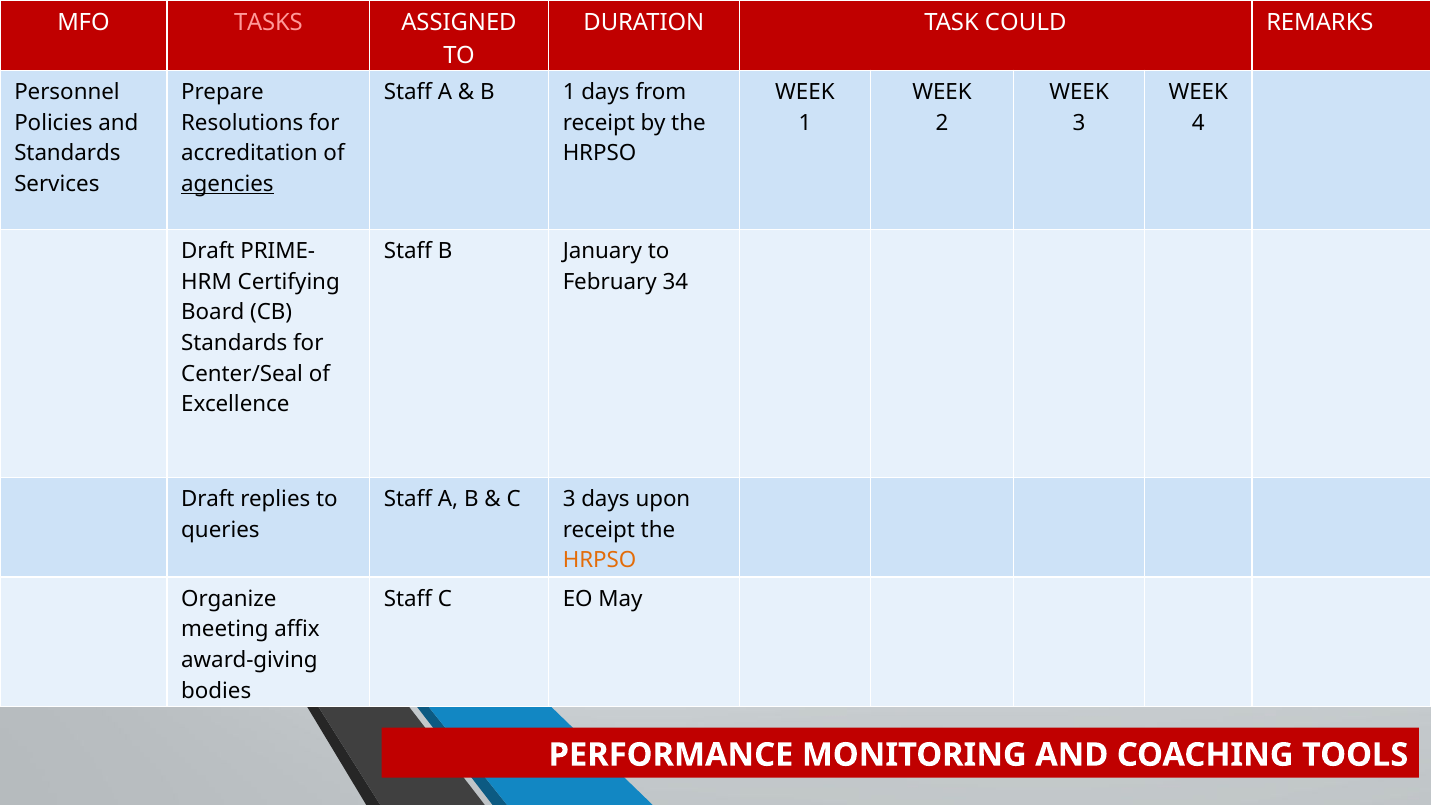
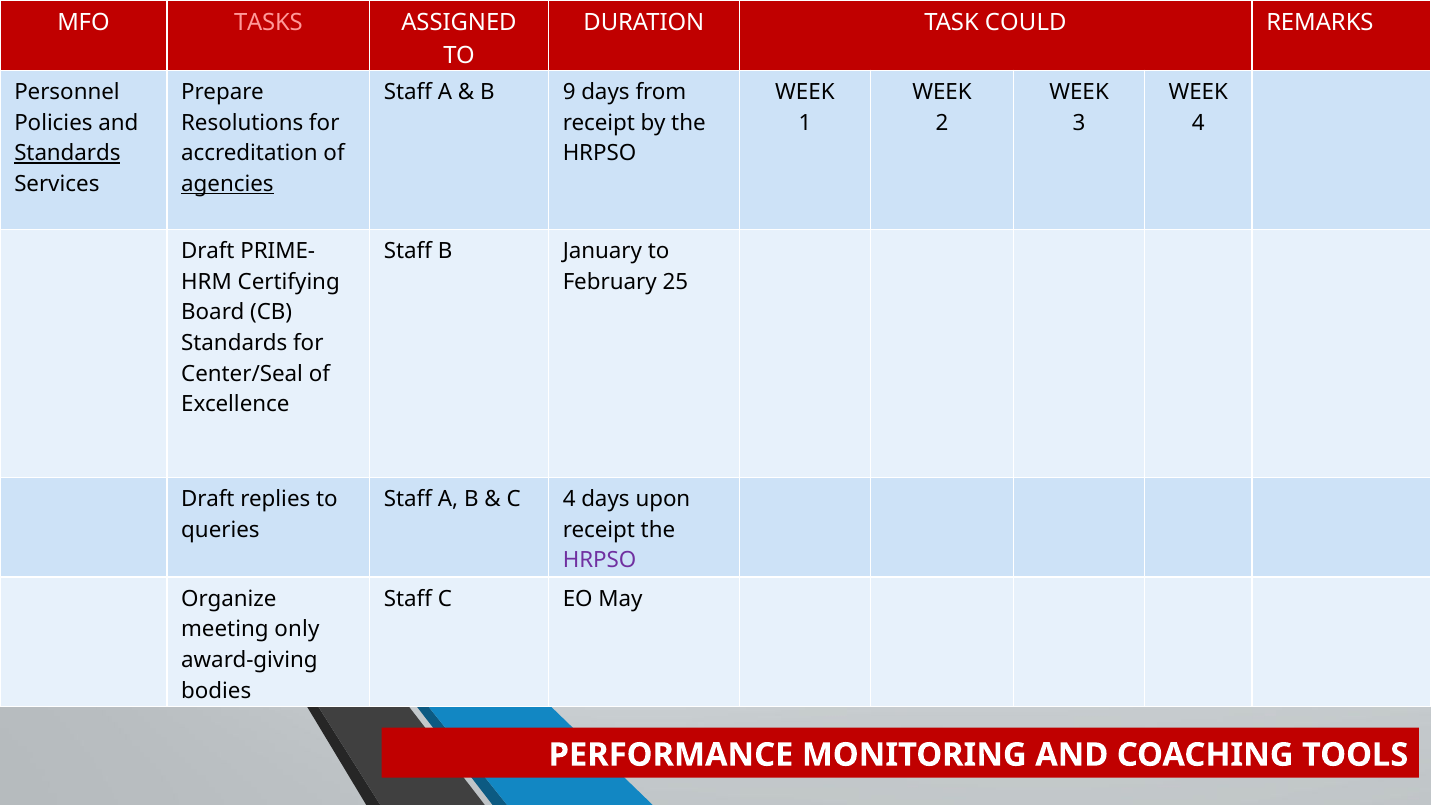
B 1: 1 -> 9
Standards at (67, 153) underline: none -> present
34: 34 -> 25
C 3: 3 -> 4
HRPSO at (600, 560) colour: orange -> purple
affix: affix -> only
